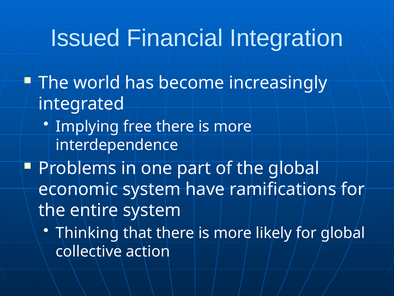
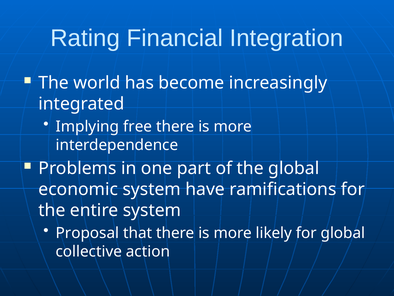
Issued: Issued -> Rating
Thinking: Thinking -> Proposal
